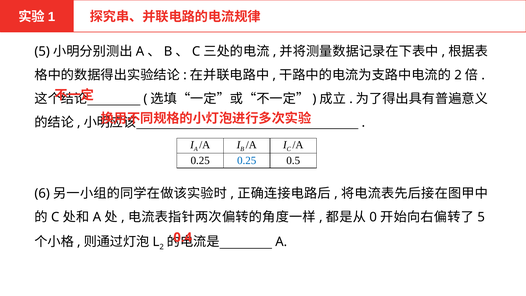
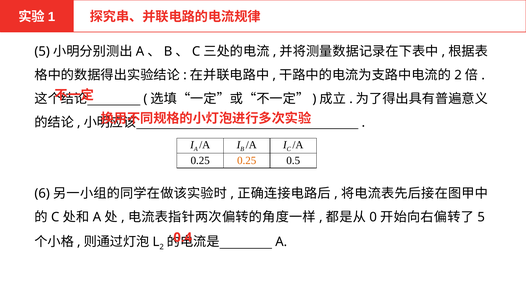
0.25 at (247, 161) colour: blue -> orange
